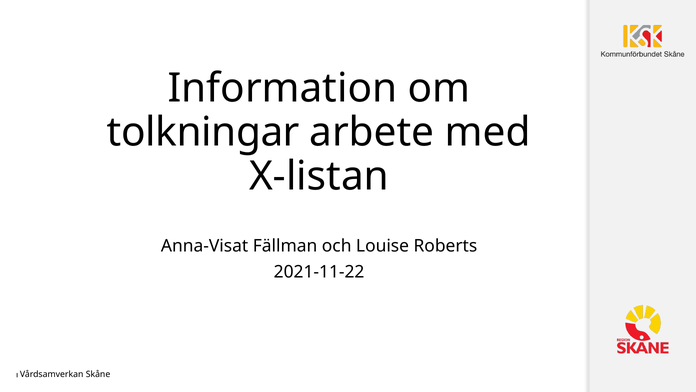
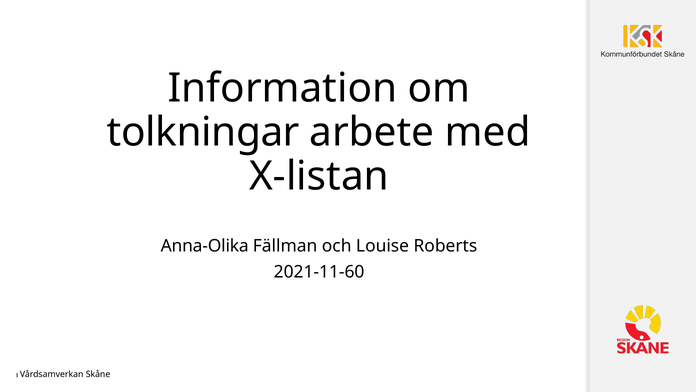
Anna-Visat: Anna-Visat -> Anna-Olika
2021-11-22: 2021-11-22 -> 2021-11-60
